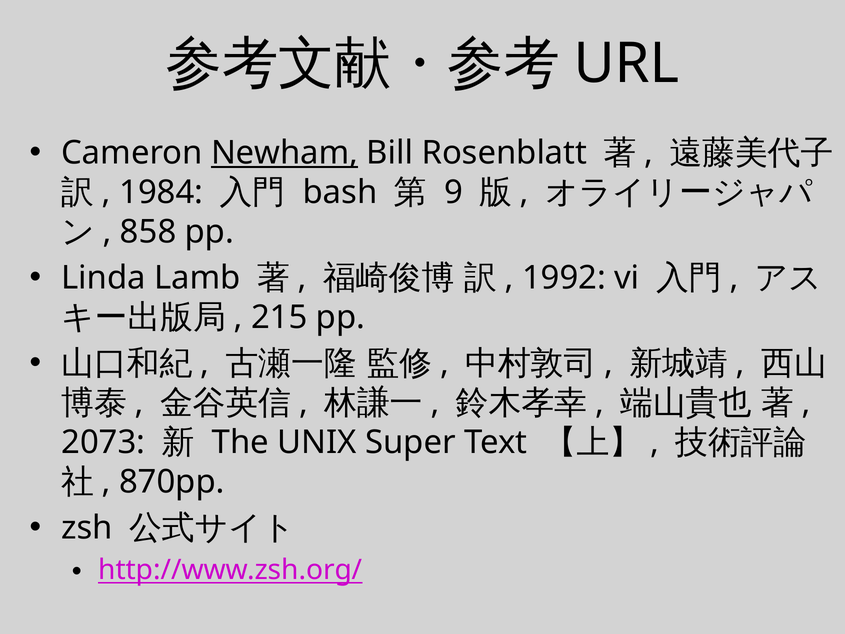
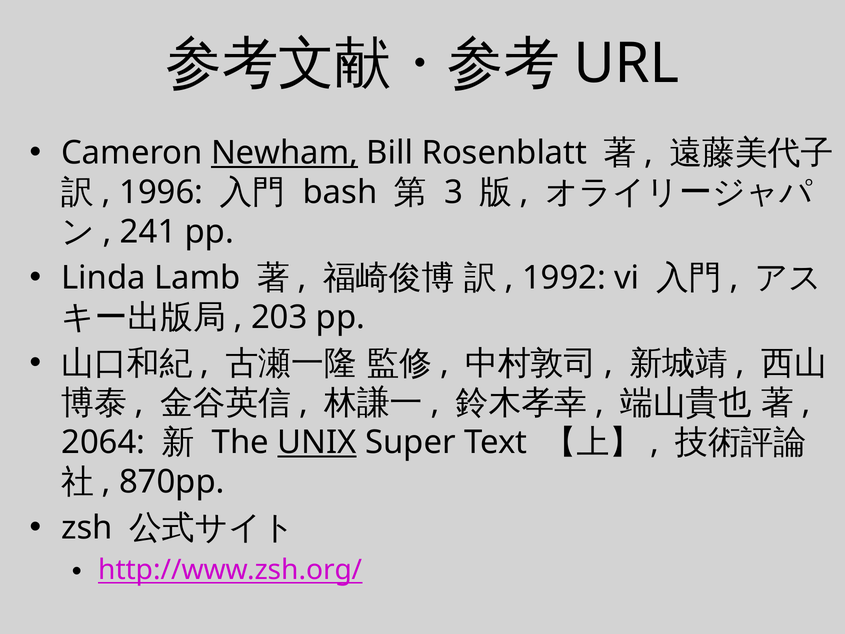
1984: 1984 -> 1996
9: 9 -> 3
858: 858 -> 241
215: 215 -> 203
2073: 2073 -> 2064
UNIX underline: none -> present
